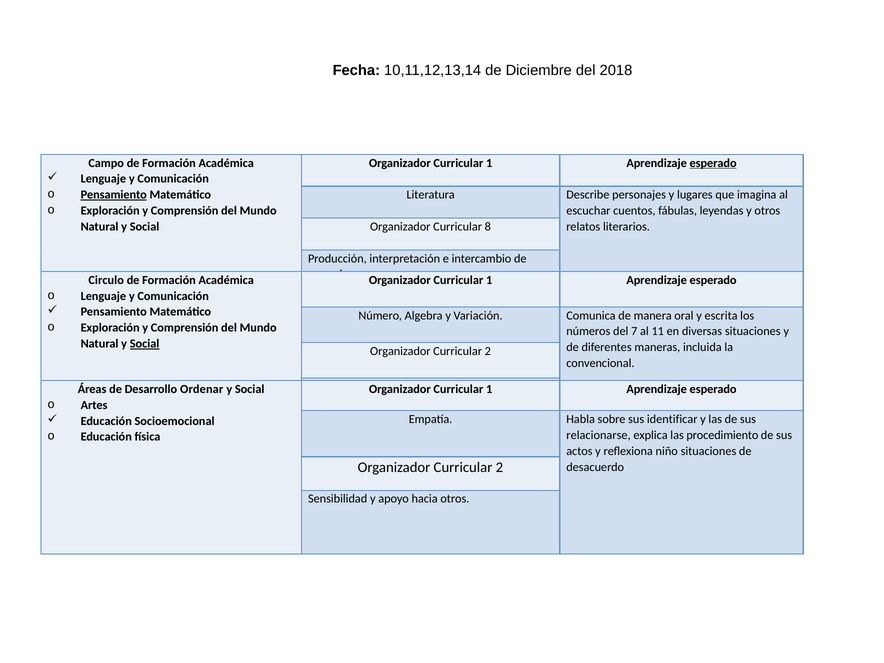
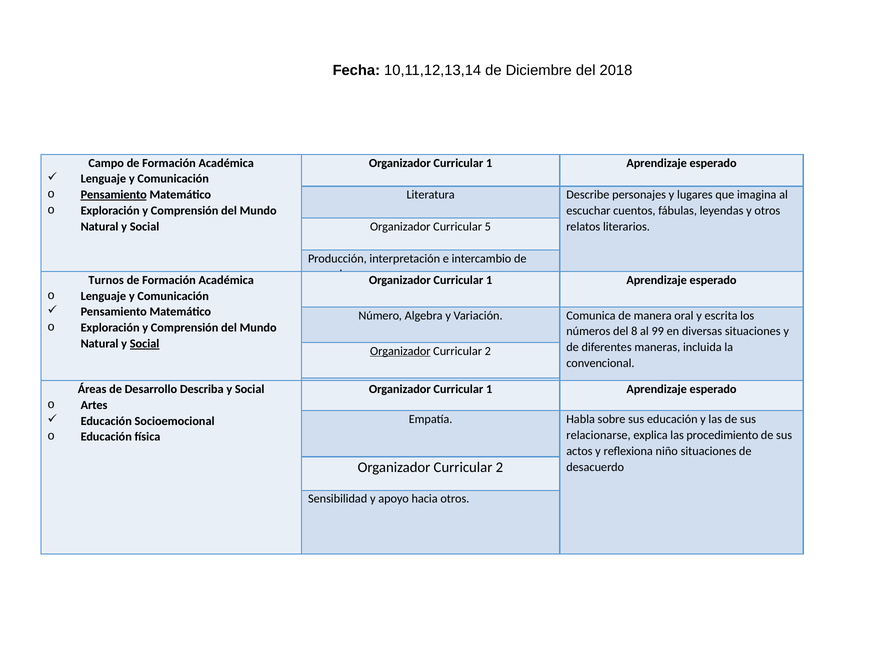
esperado at (713, 163) underline: present -> none
8: 8 -> 5
Circulo: Circulo -> Turnos
7: 7 -> 8
11: 11 -> 99
Organizador at (400, 351) underline: none -> present
Ordenar: Ordenar -> Describa
sus identificar: identificar -> educación
